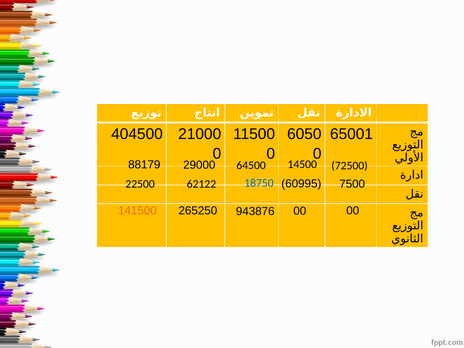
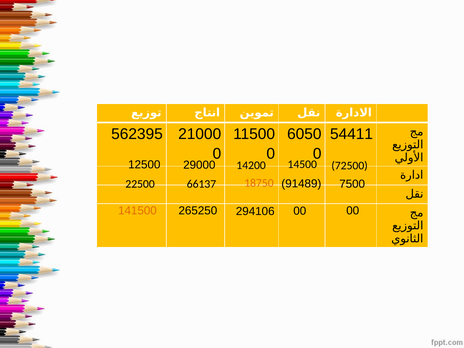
404500: 404500 -> 562395
65001: 65001 -> 54411
88179: 88179 -> 12500
64500: 64500 -> 14200
60995: 60995 -> 91489
18750 colour: blue -> orange
62122: 62122 -> 66137
943876: 943876 -> 294106
